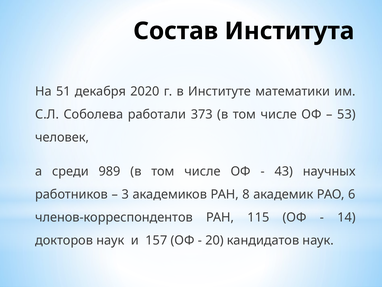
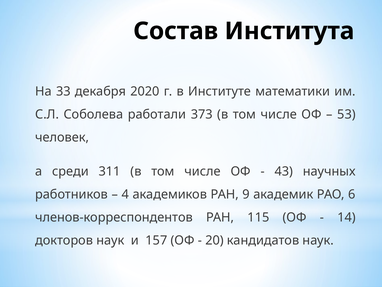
51: 51 -> 33
989: 989 -> 311
3: 3 -> 4
8: 8 -> 9
